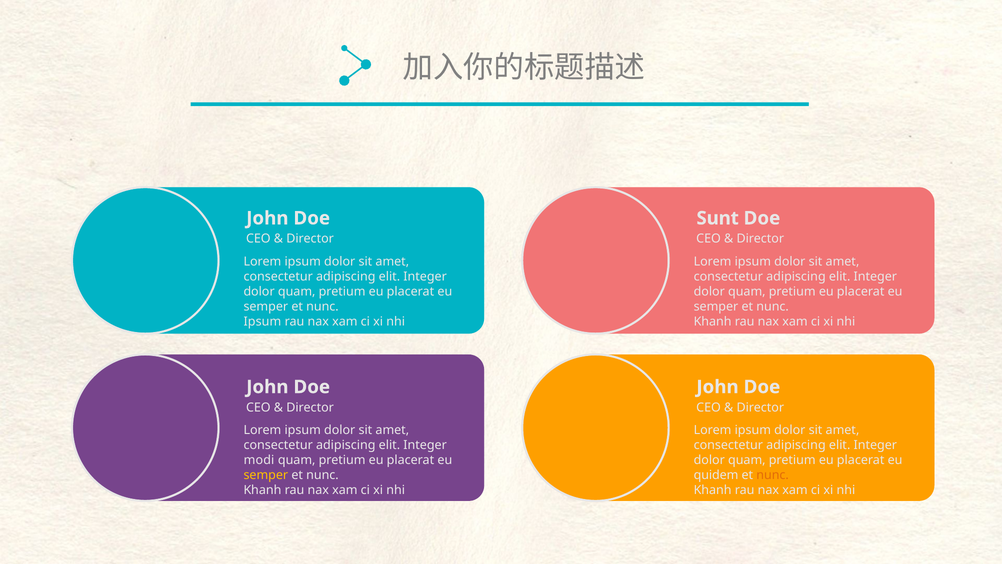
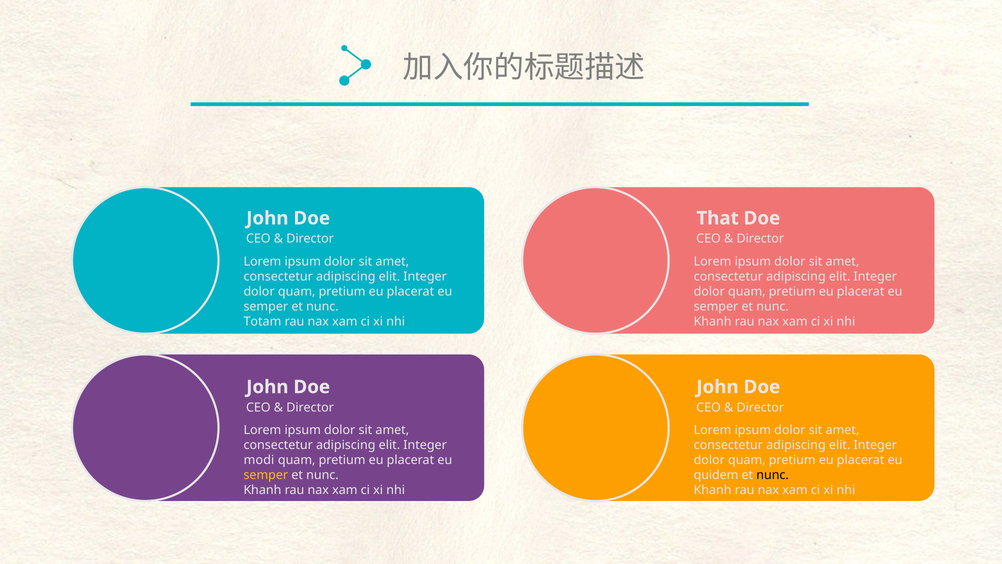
Sunt: Sunt -> That
Ipsum at (262, 322): Ipsum -> Totam
nunc at (773, 475) colour: orange -> black
